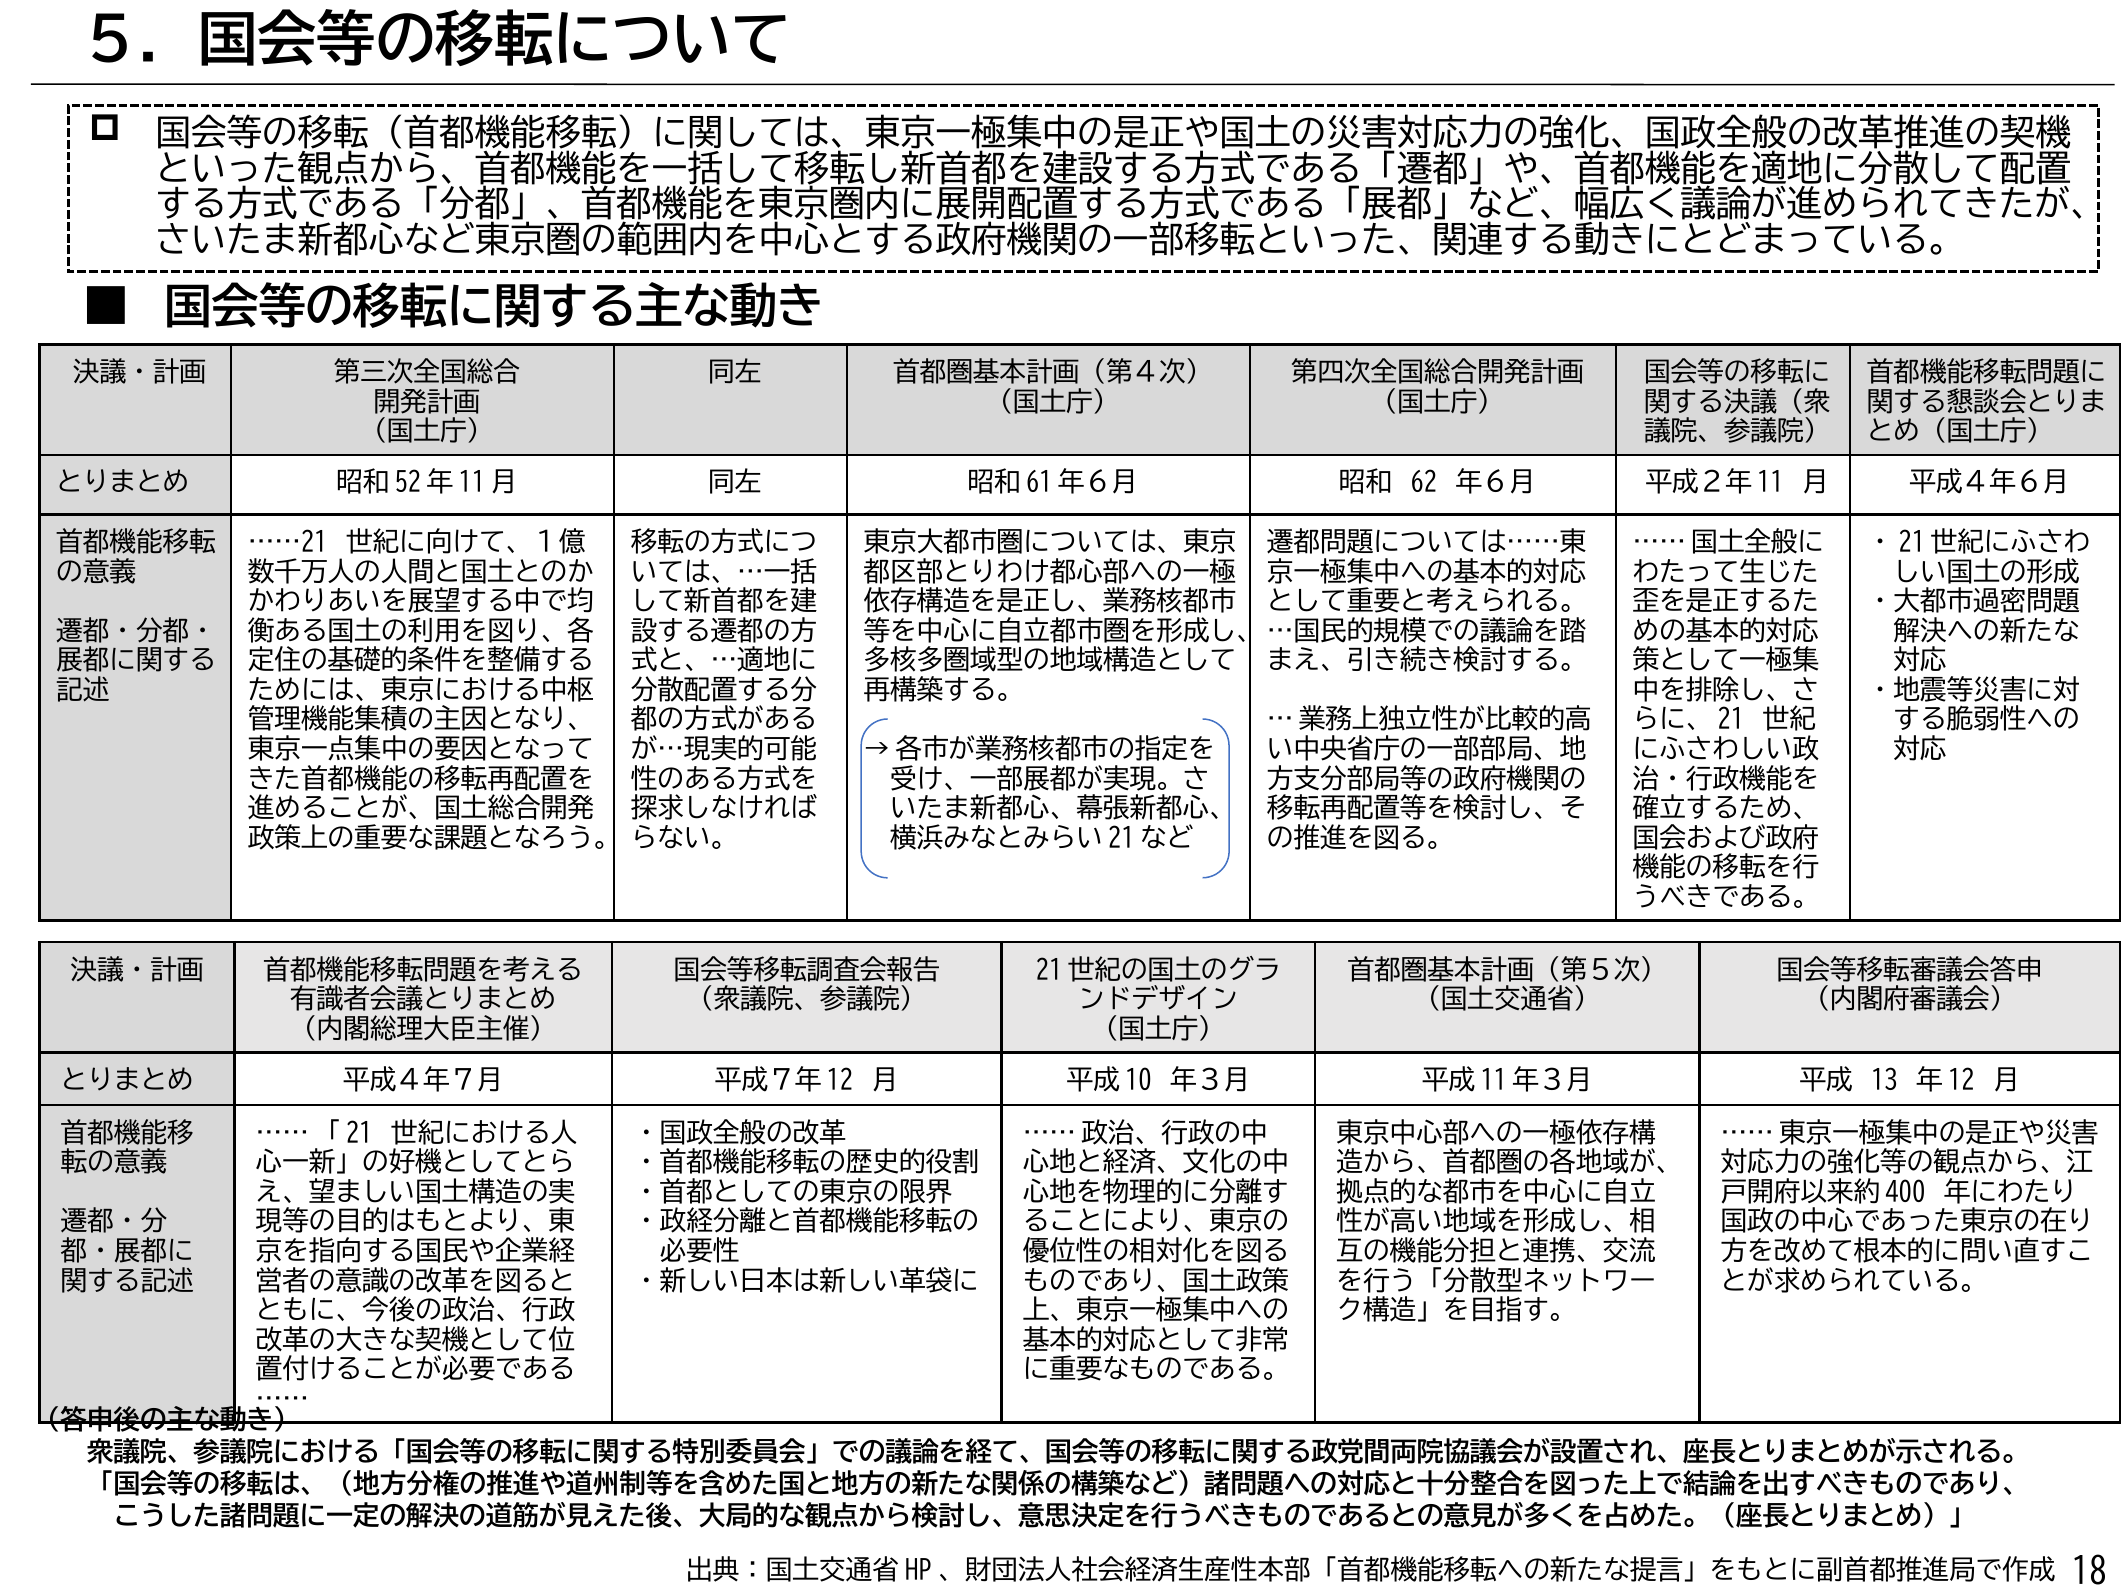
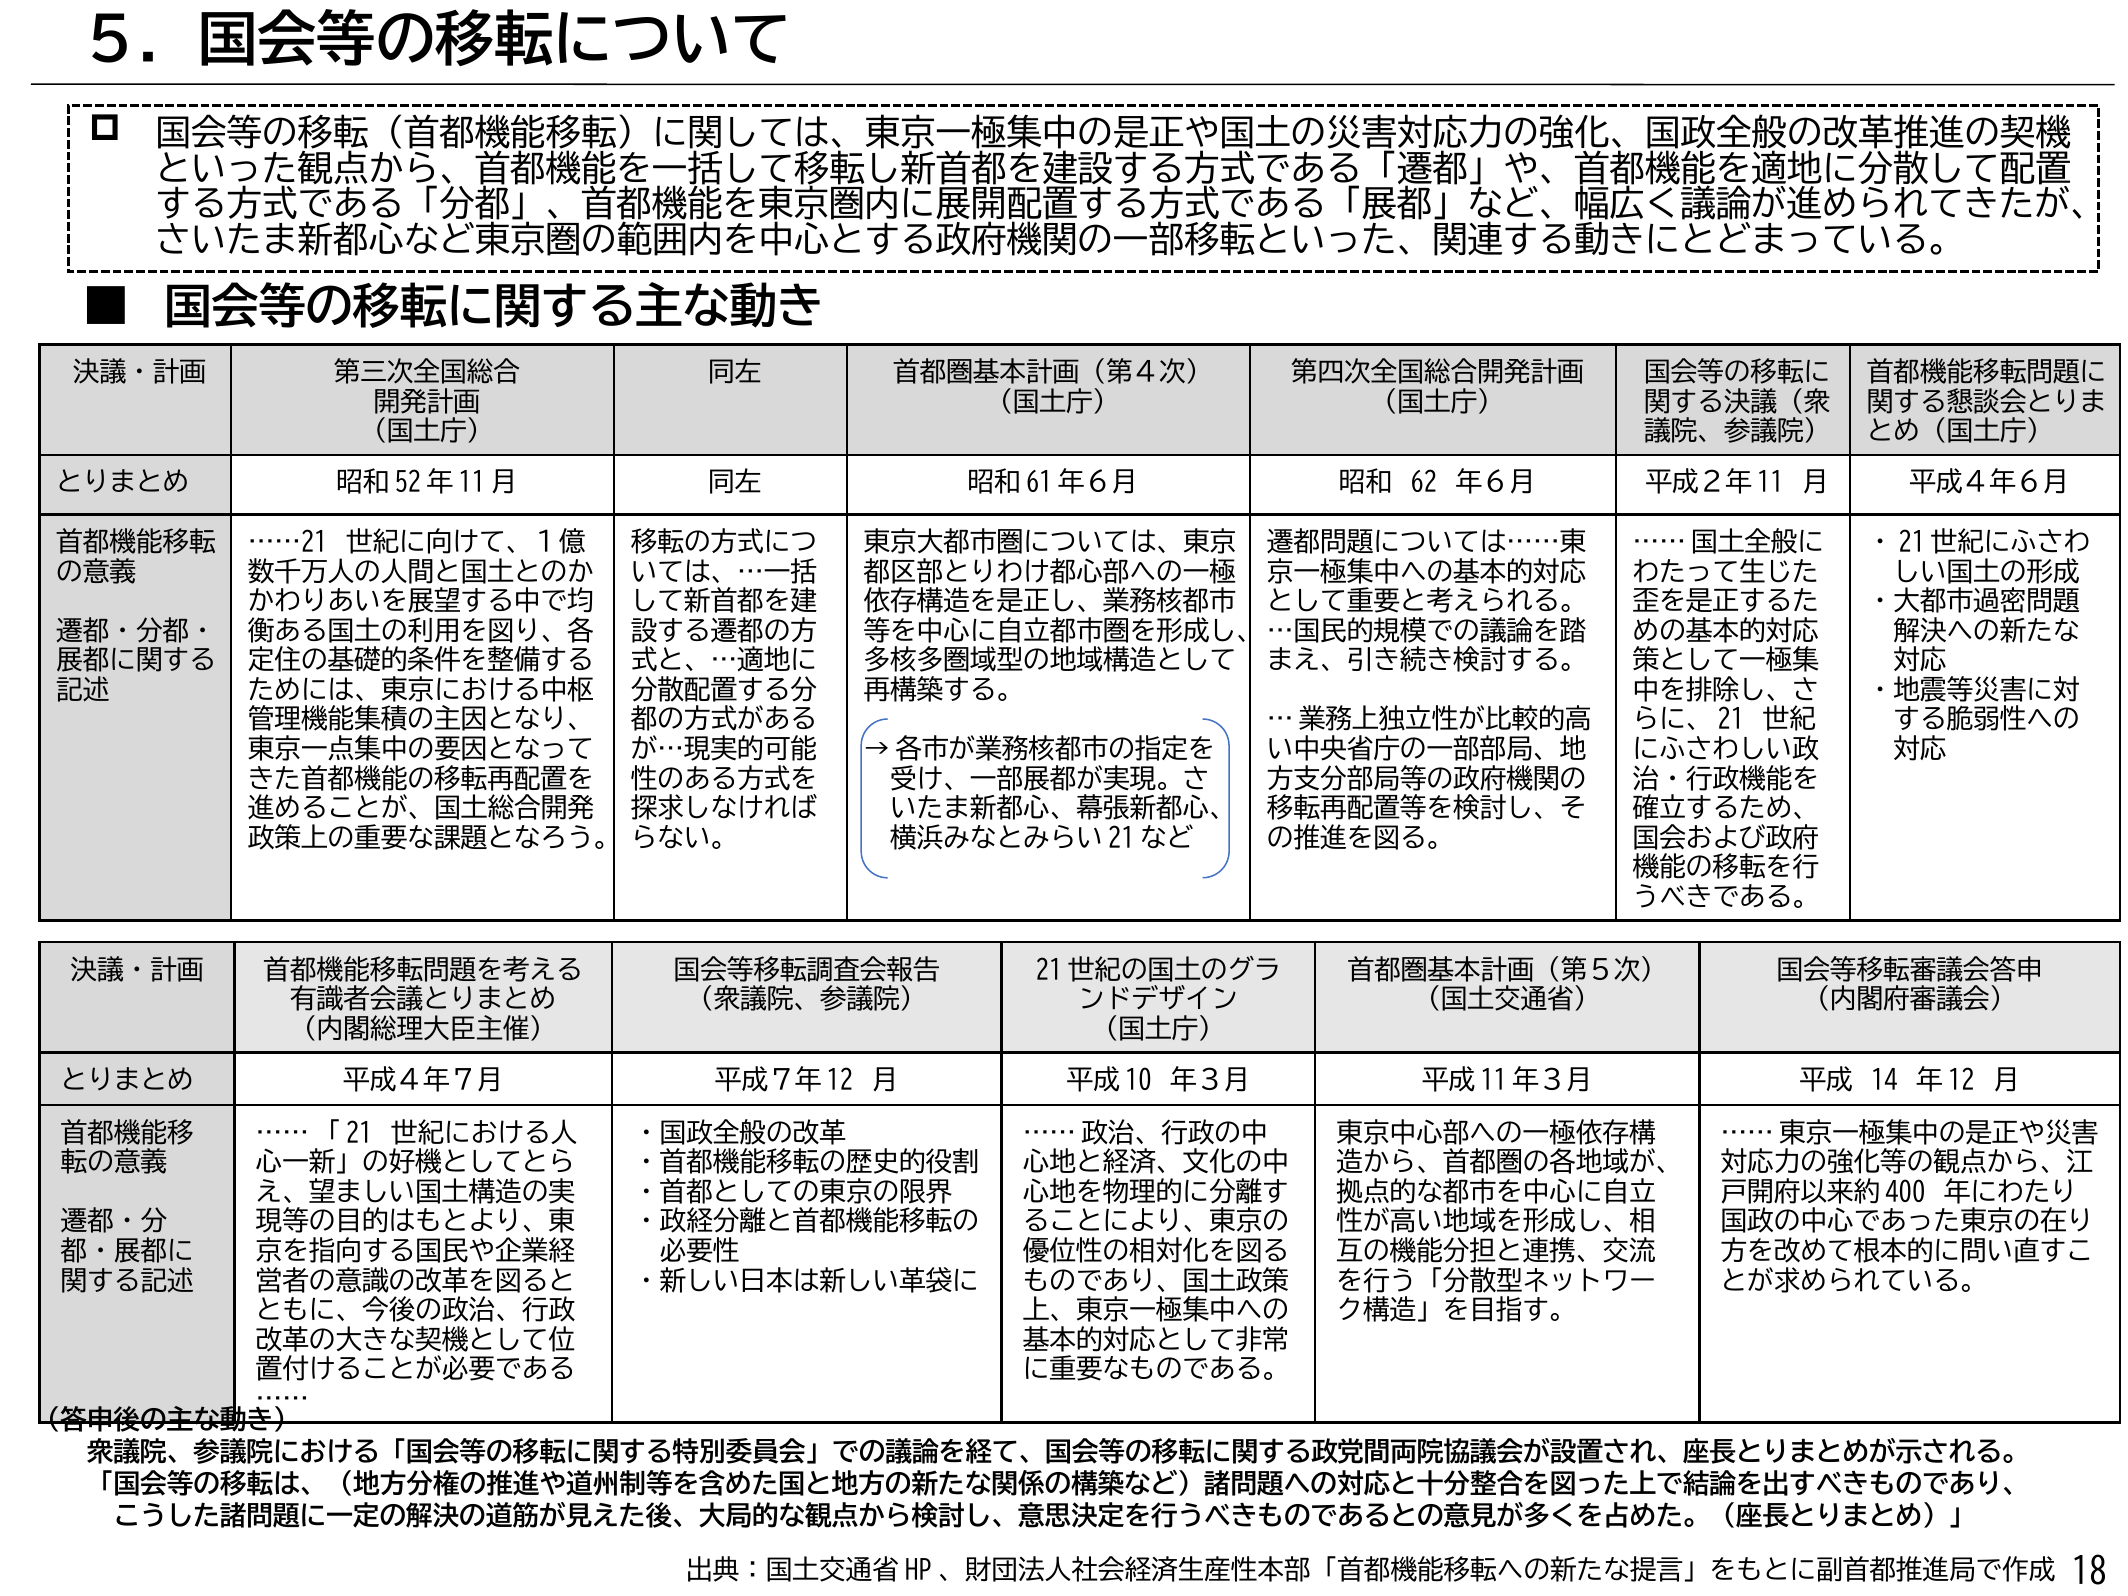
13: 13 -> 14
